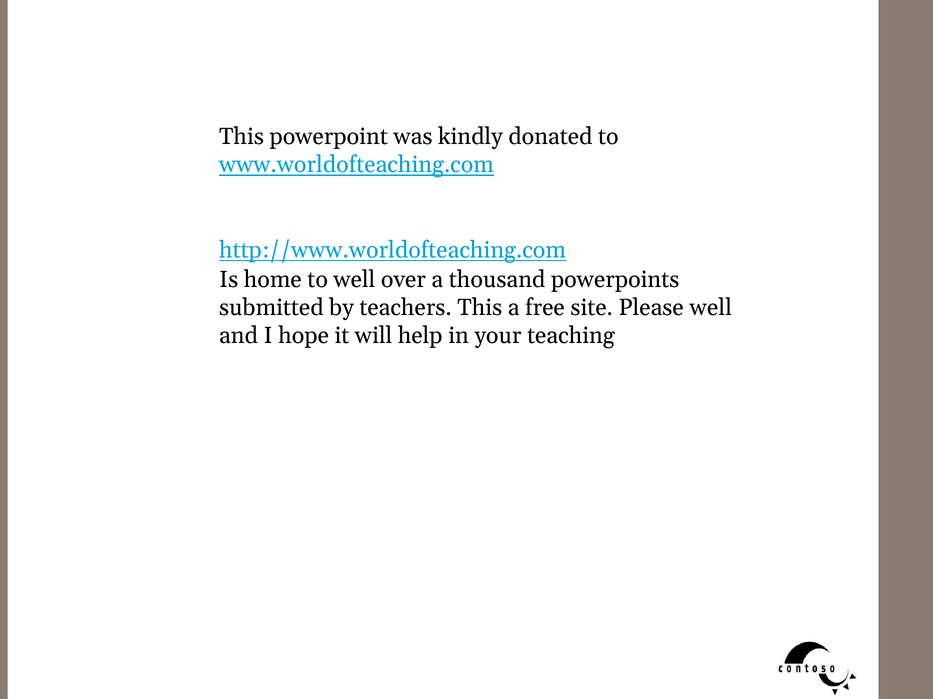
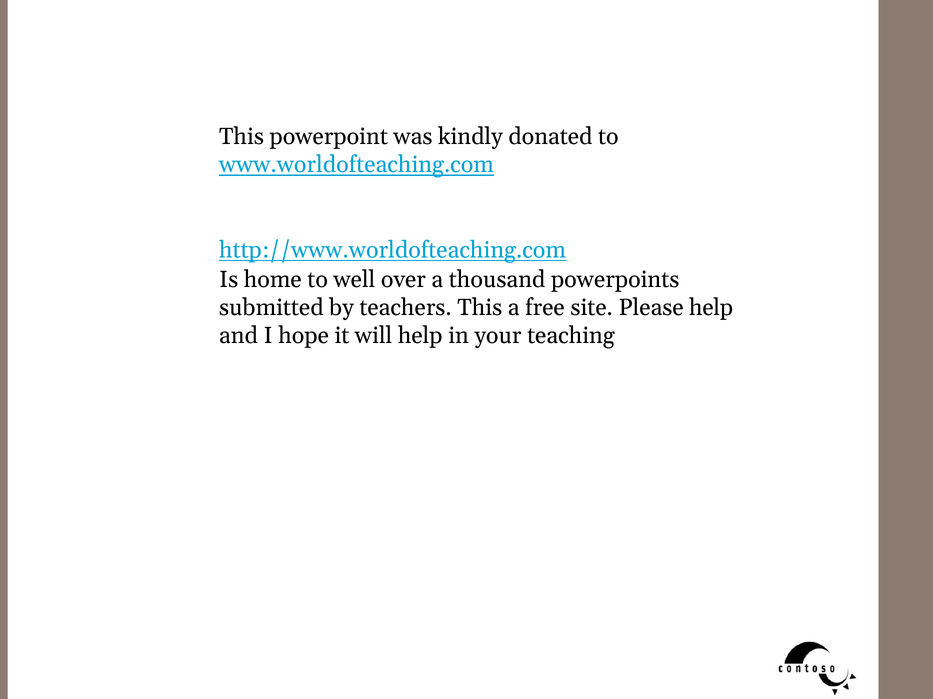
Please well: well -> help
